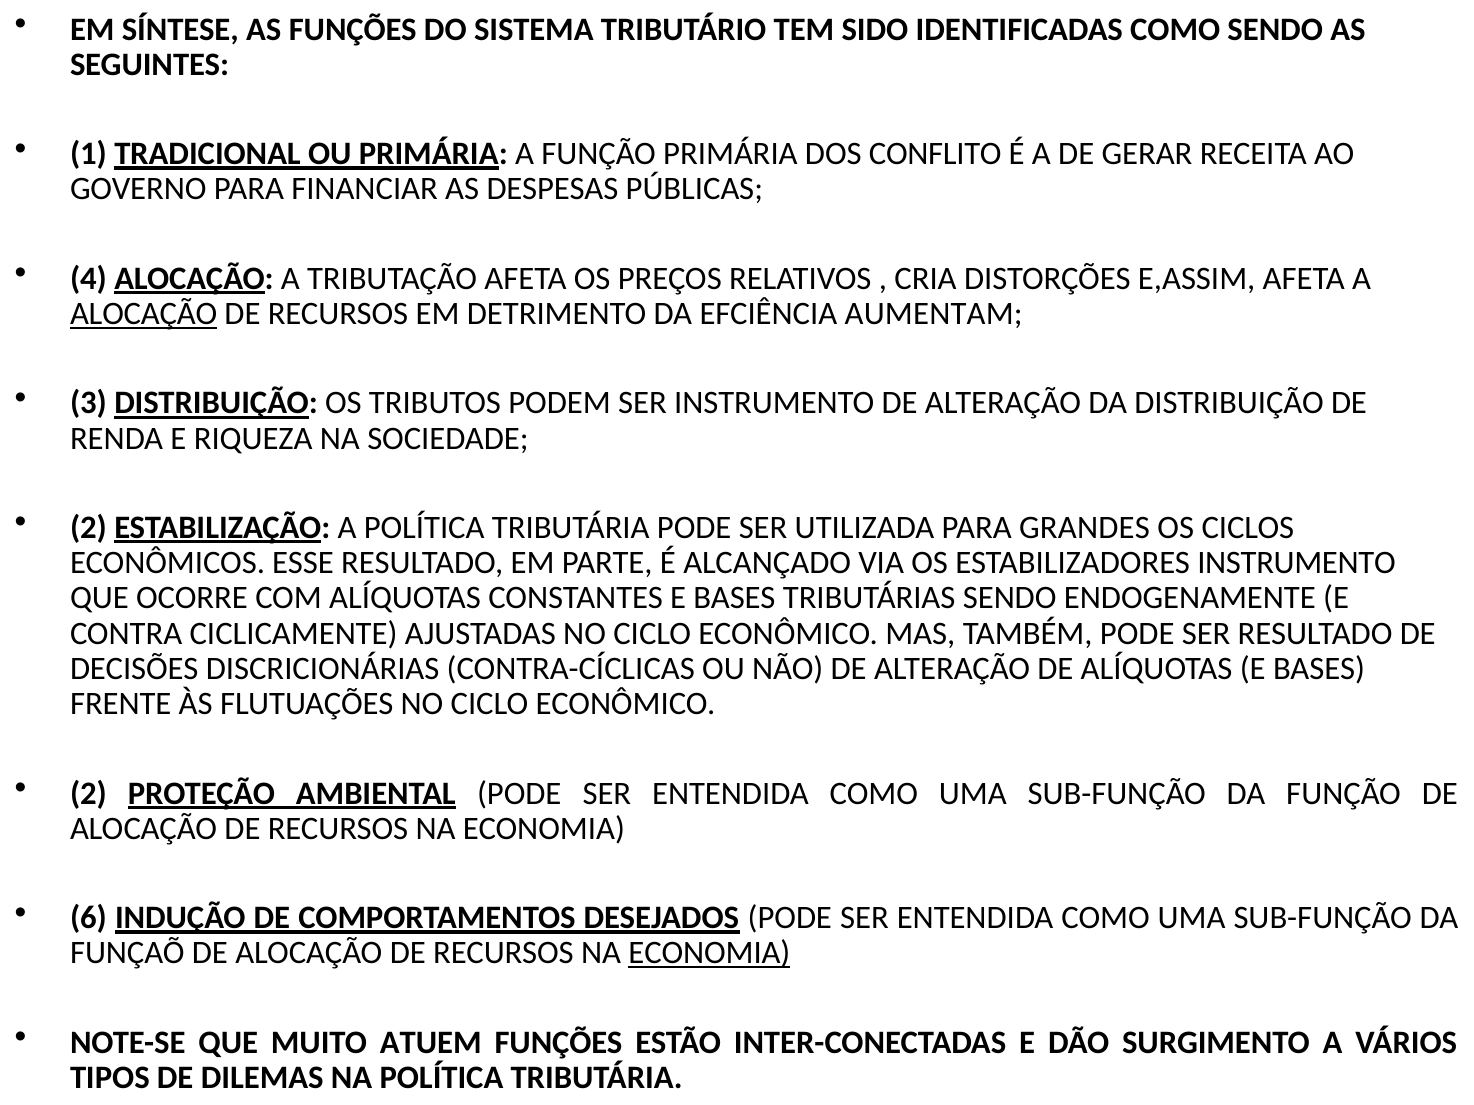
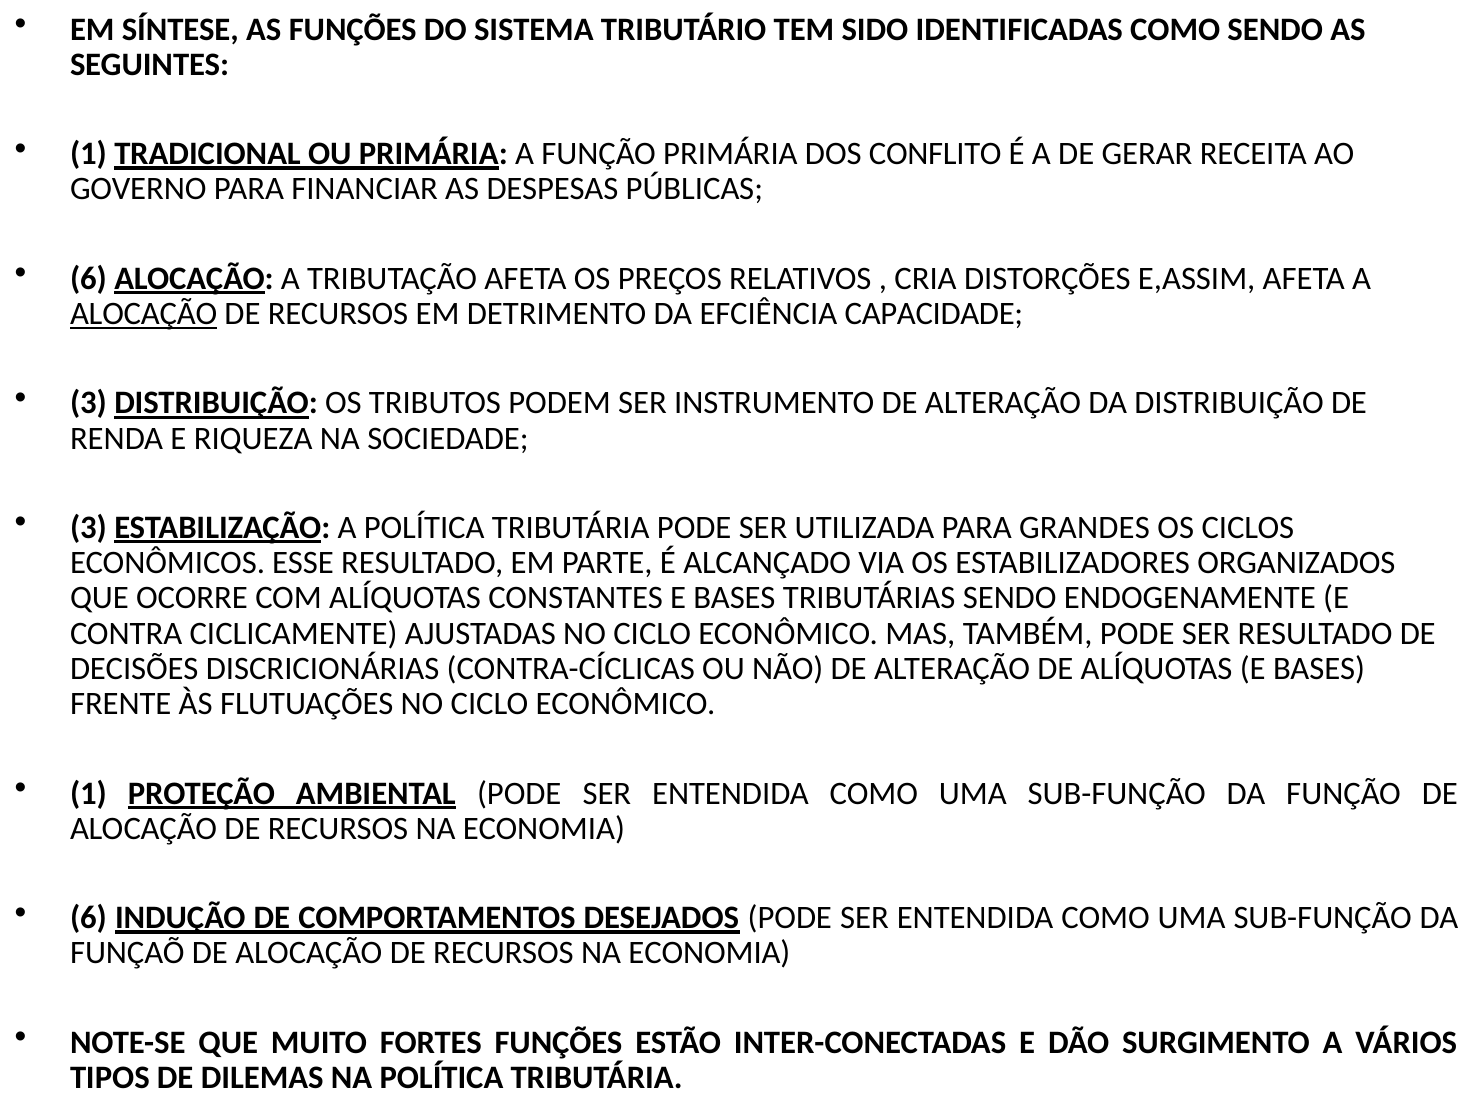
4 at (88, 278): 4 -> 6
AUMENTAM: AUMENTAM -> CAPACIDADE
2 at (88, 528): 2 -> 3
ESTABILIZADORES INSTRUMENTO: INSTRUMENTO -> ORGANIZADOS
2 at (88, 794): 2 -> 1
ECONOMIA at (709, 954) underline: present -> none
ATUEM: ATUEM -> FORTES
